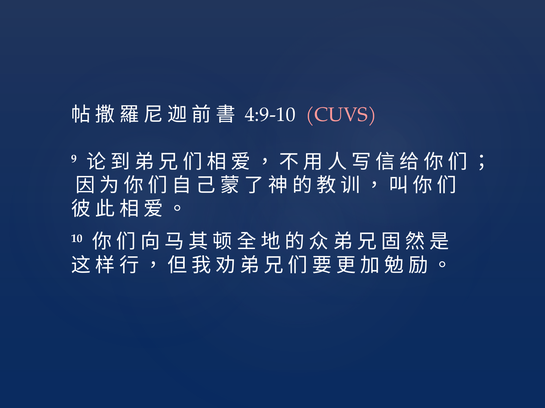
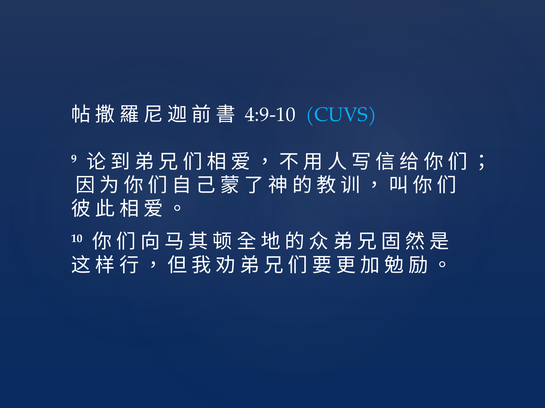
CUVS colour: pink -> light blue
